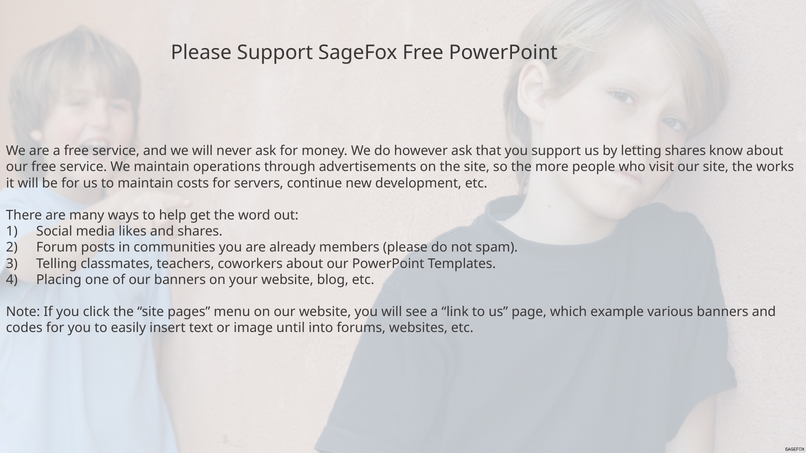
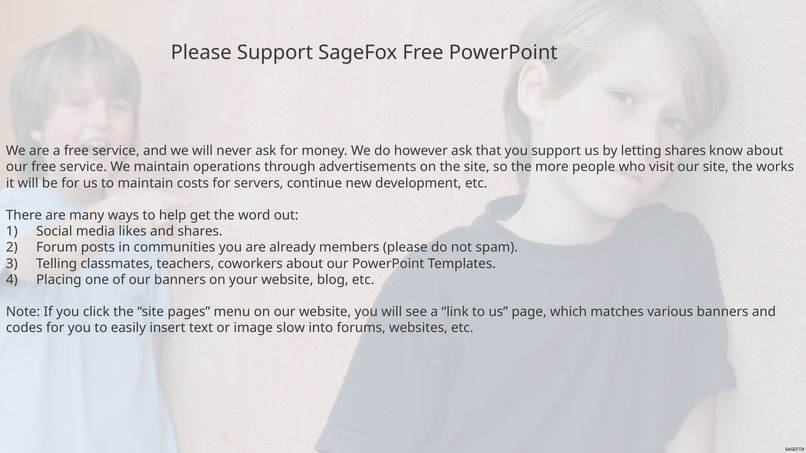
example: example -> matches
until: until -> slow
